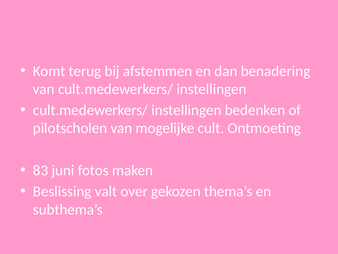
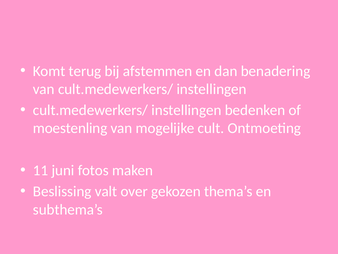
pilotscholen: pilotscholen -> moestenling
83: 83 -> 11
